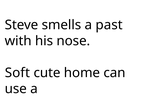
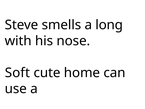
past: past -> long
